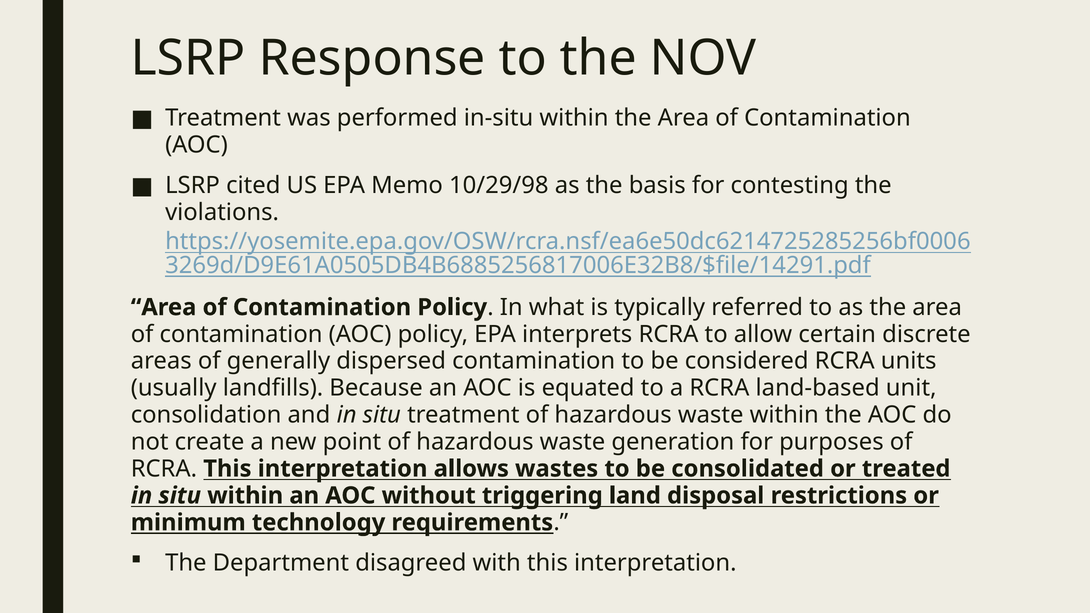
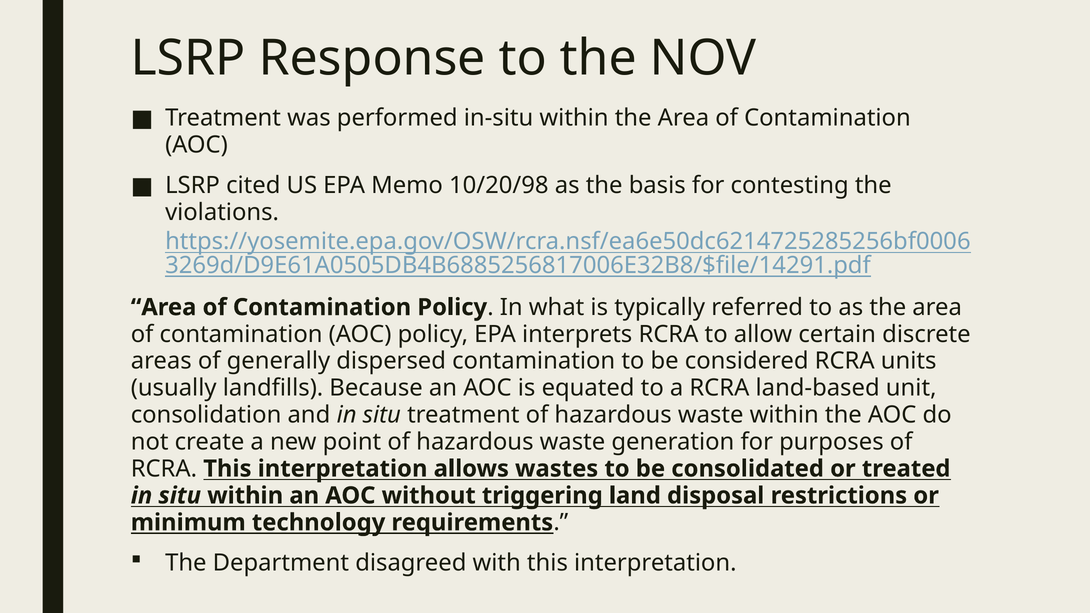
10/29/98: 10/29/98 -> 10/20/98
